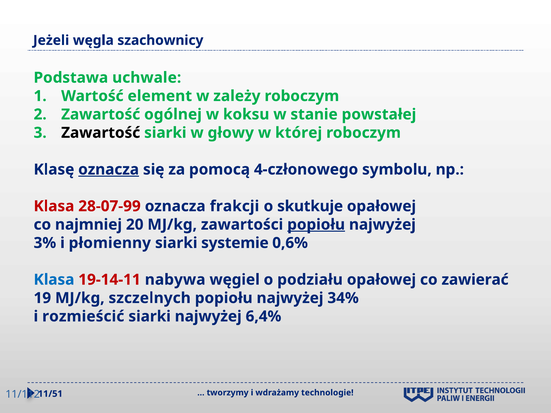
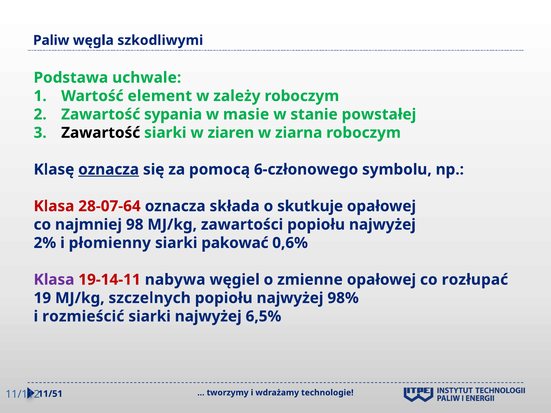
Jeżeli: Jeżeli -> Paliw
szachownicy: szachownicy -> szkodliwymi
ogólnej: ogólnej -> sypania
koksu: koksu -> masie
głowy: głowy -> ziaren
której: której -> ziarna
4-członowego: 4-członowego -> 6-członowego
28-07-99: 28-07-99 -> 28-07-64
frakcji: frakcji -> składa
20: 20 -> 98
popiołu at (316, 225) underline: present -> none
3%: 3% -> 2%
systemie: systemie -> pakować
Klasa at (54, 280) colour: blue -> purple
podziału: podziału -> zmienne
zawierać: zawierać -> rozłupać
34%: 34% -> 98%
6,4%: 6,4% -> 6,5%
